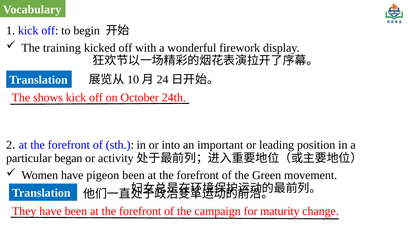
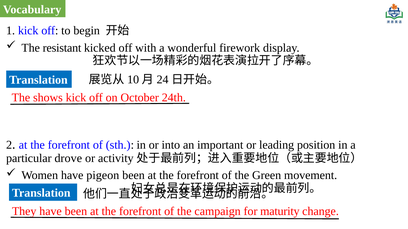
training: training -> resistant
began: began -> drove
